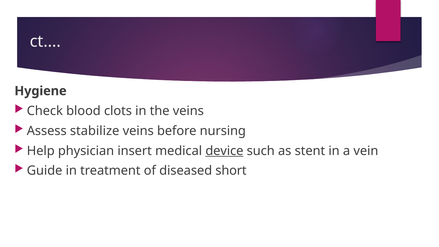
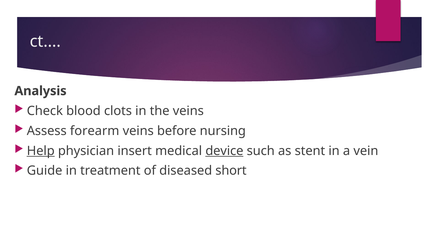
Hygiene: Hygiene -> Analysis
stabilize: stabilize -> forearm
Help underline: none -> present
